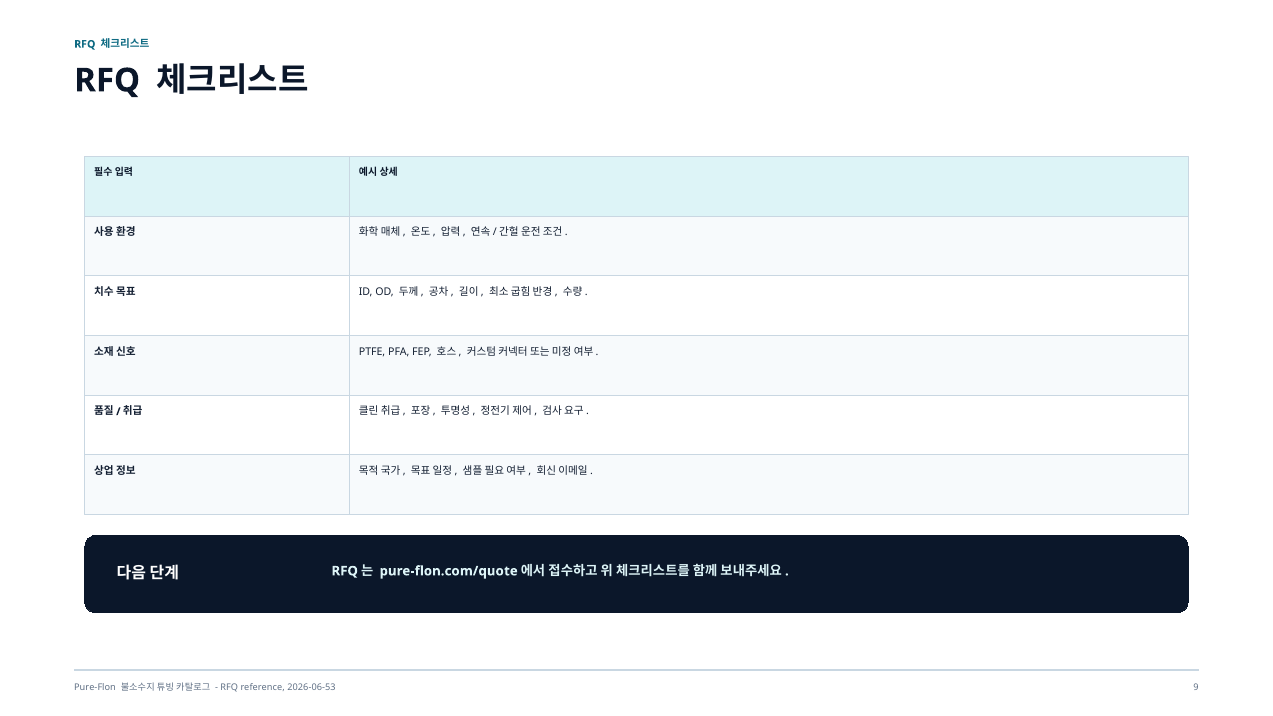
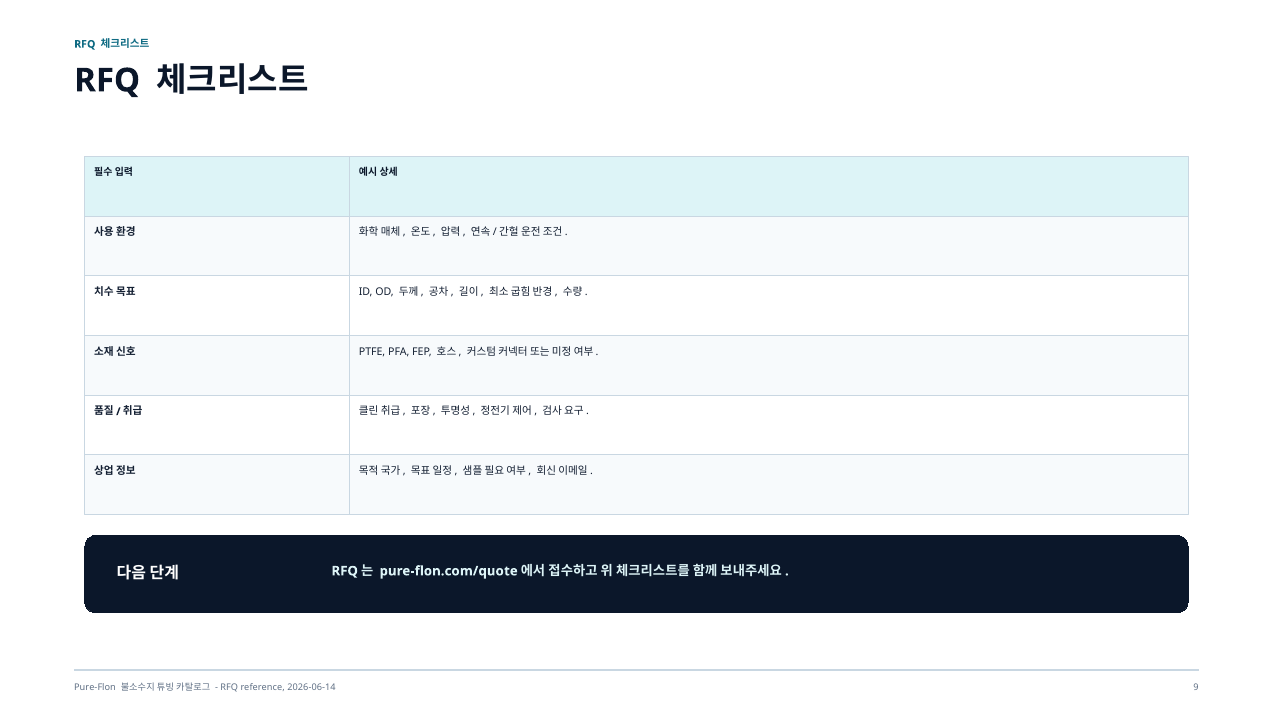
2026-06-53: 2026-06-53 -> 2026-06-14
